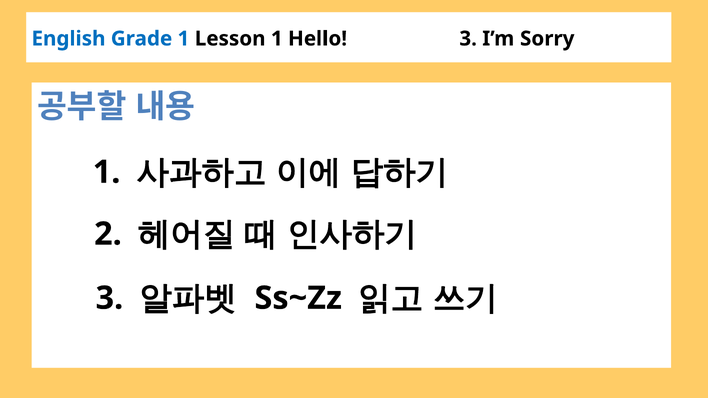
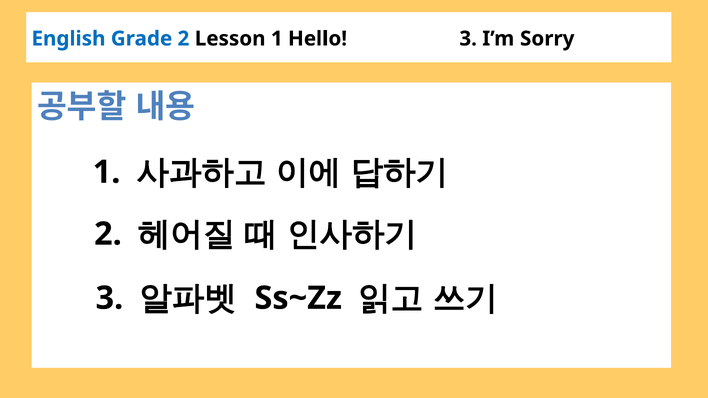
Grade 1: 1 -> 2
